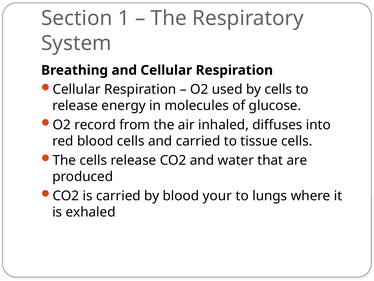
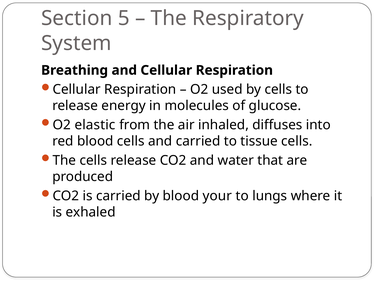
1: 1 -> 5
record: record -> elastic
